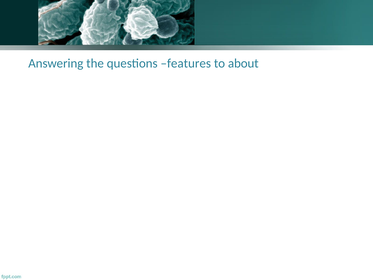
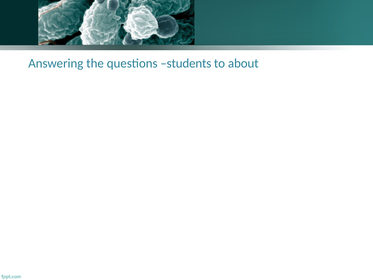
features: features -> students
